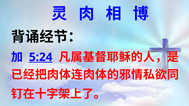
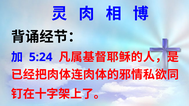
5:24 underline: present -> none
